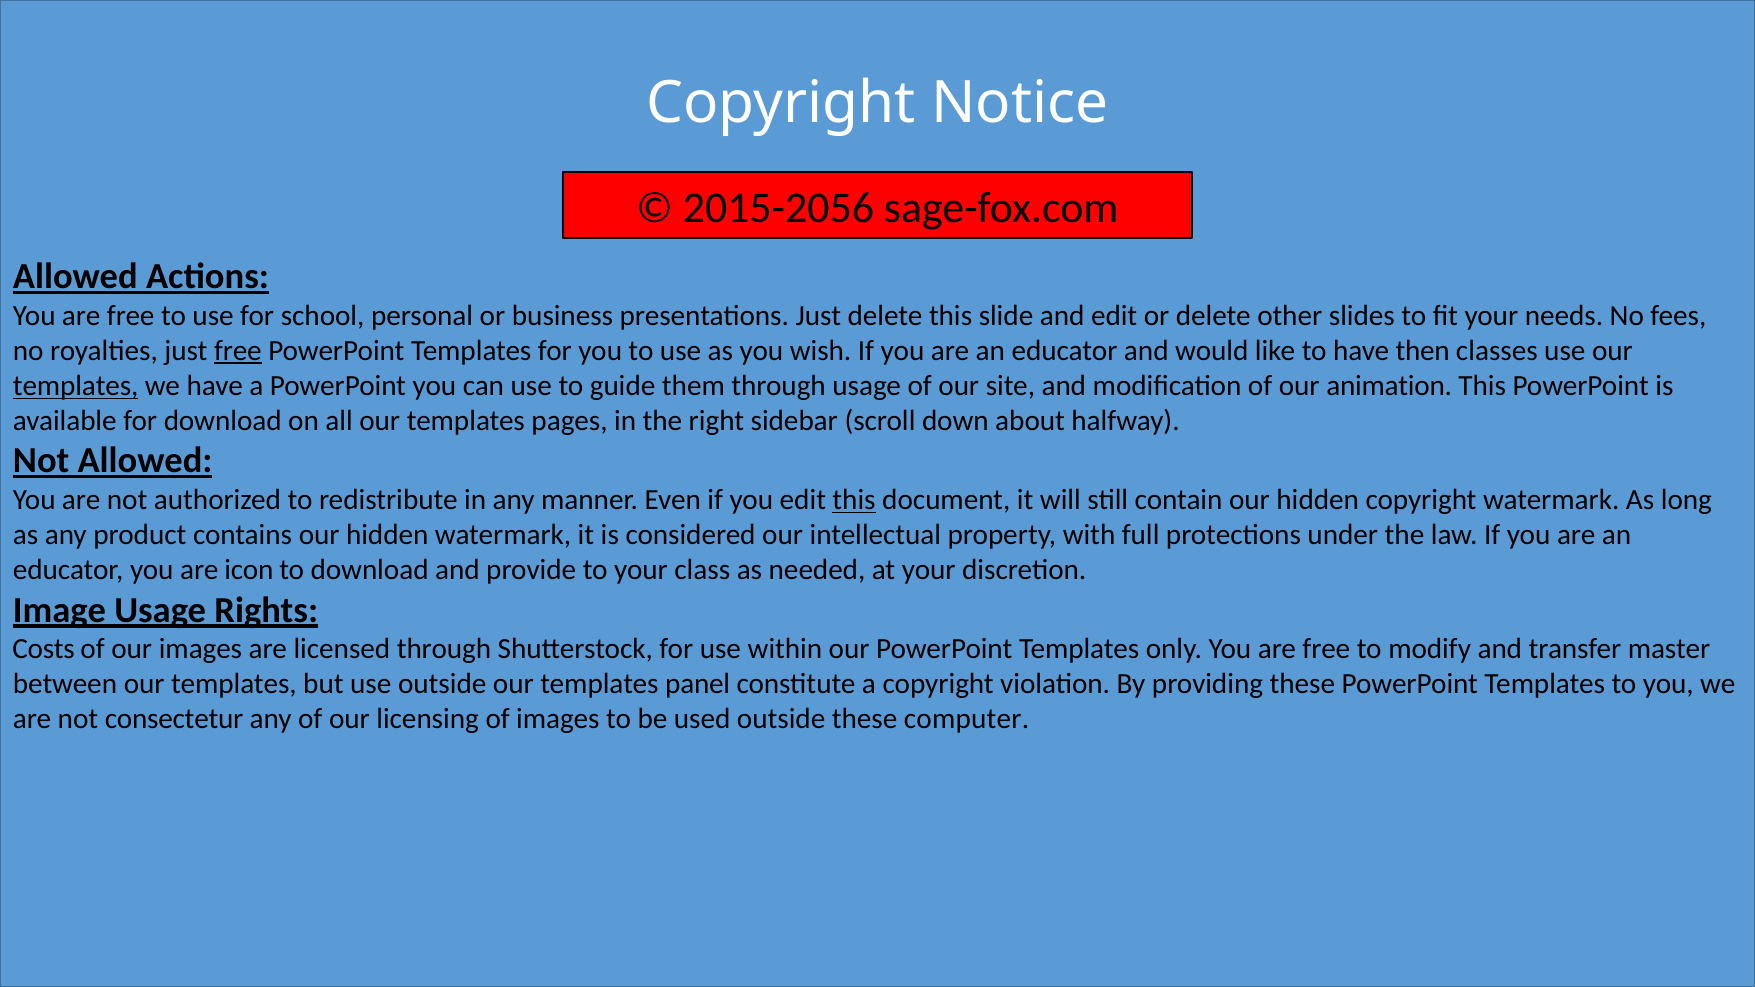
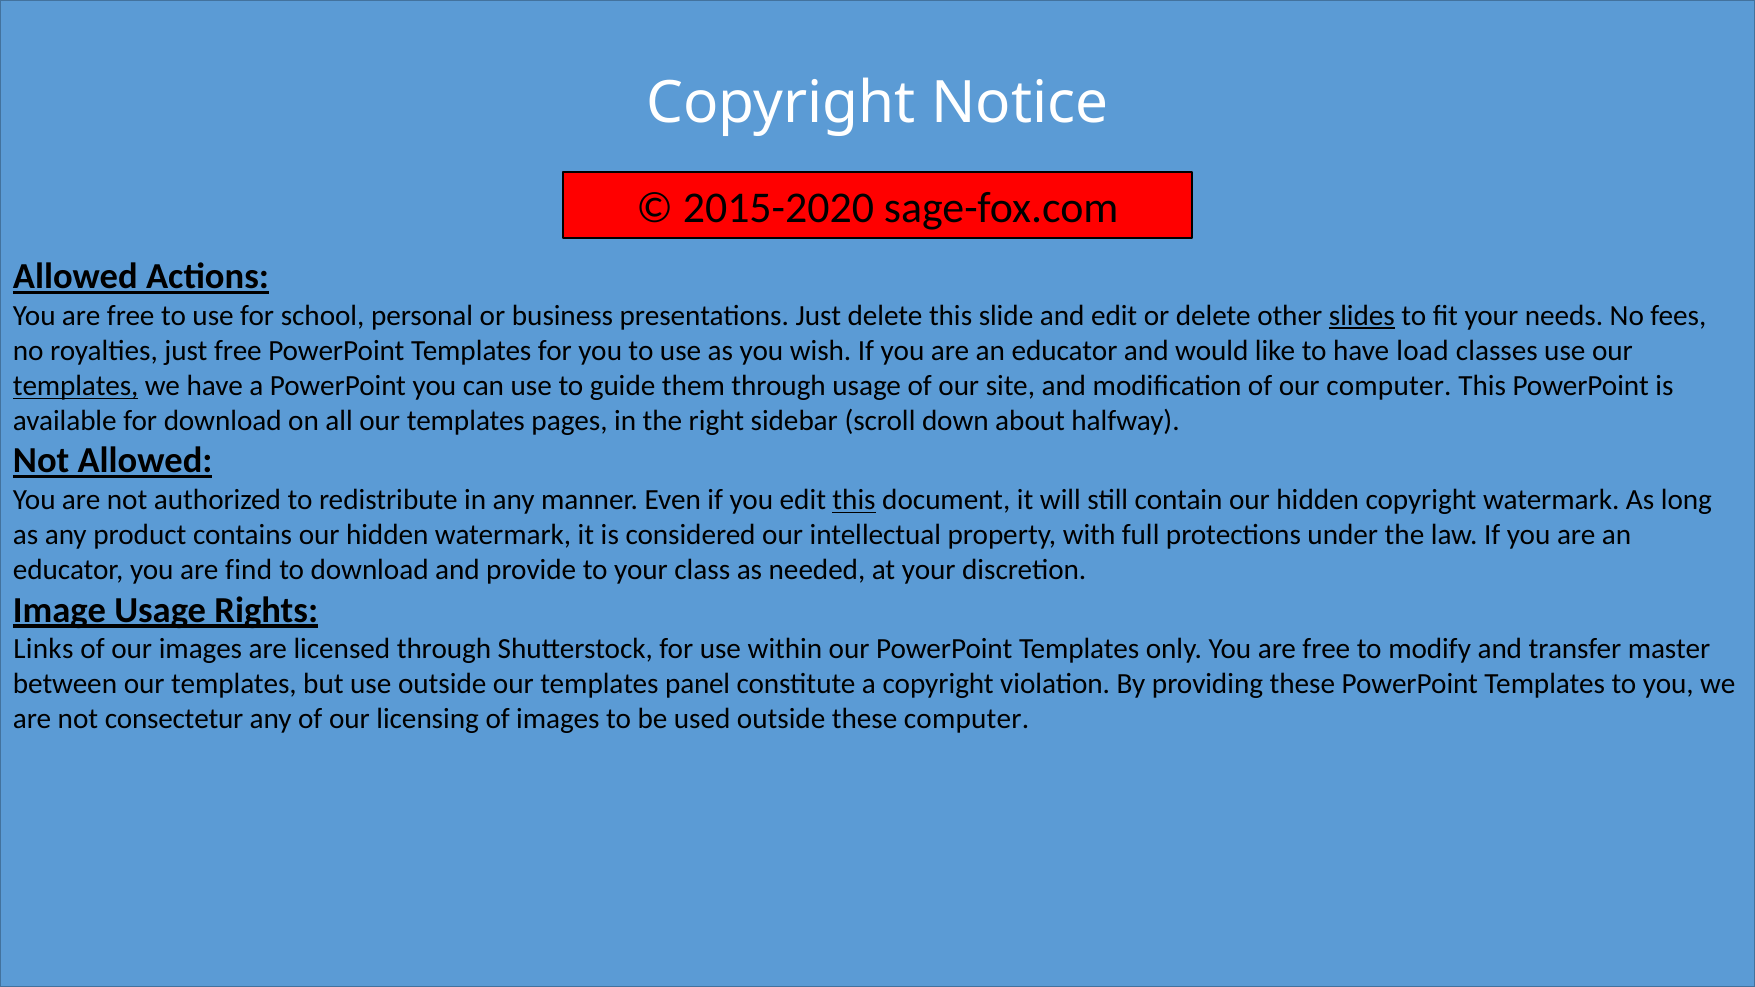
2015-2056: 2015-2056 -> 2015-2020
slides underline: none -> present
free at (238, 351) underline: present -> none
then: then -> load
our animation: animation -> computer
icon: icon -> find
Costs: Costs -> Links
